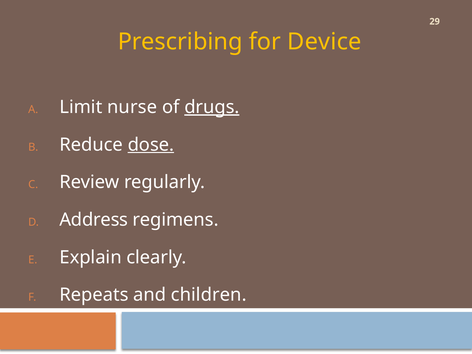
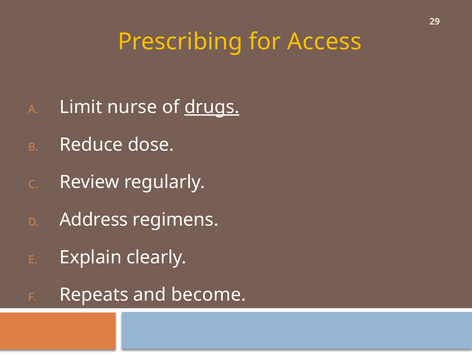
Device: Device -> Access
dose underline: present -> none
children: children -> become
